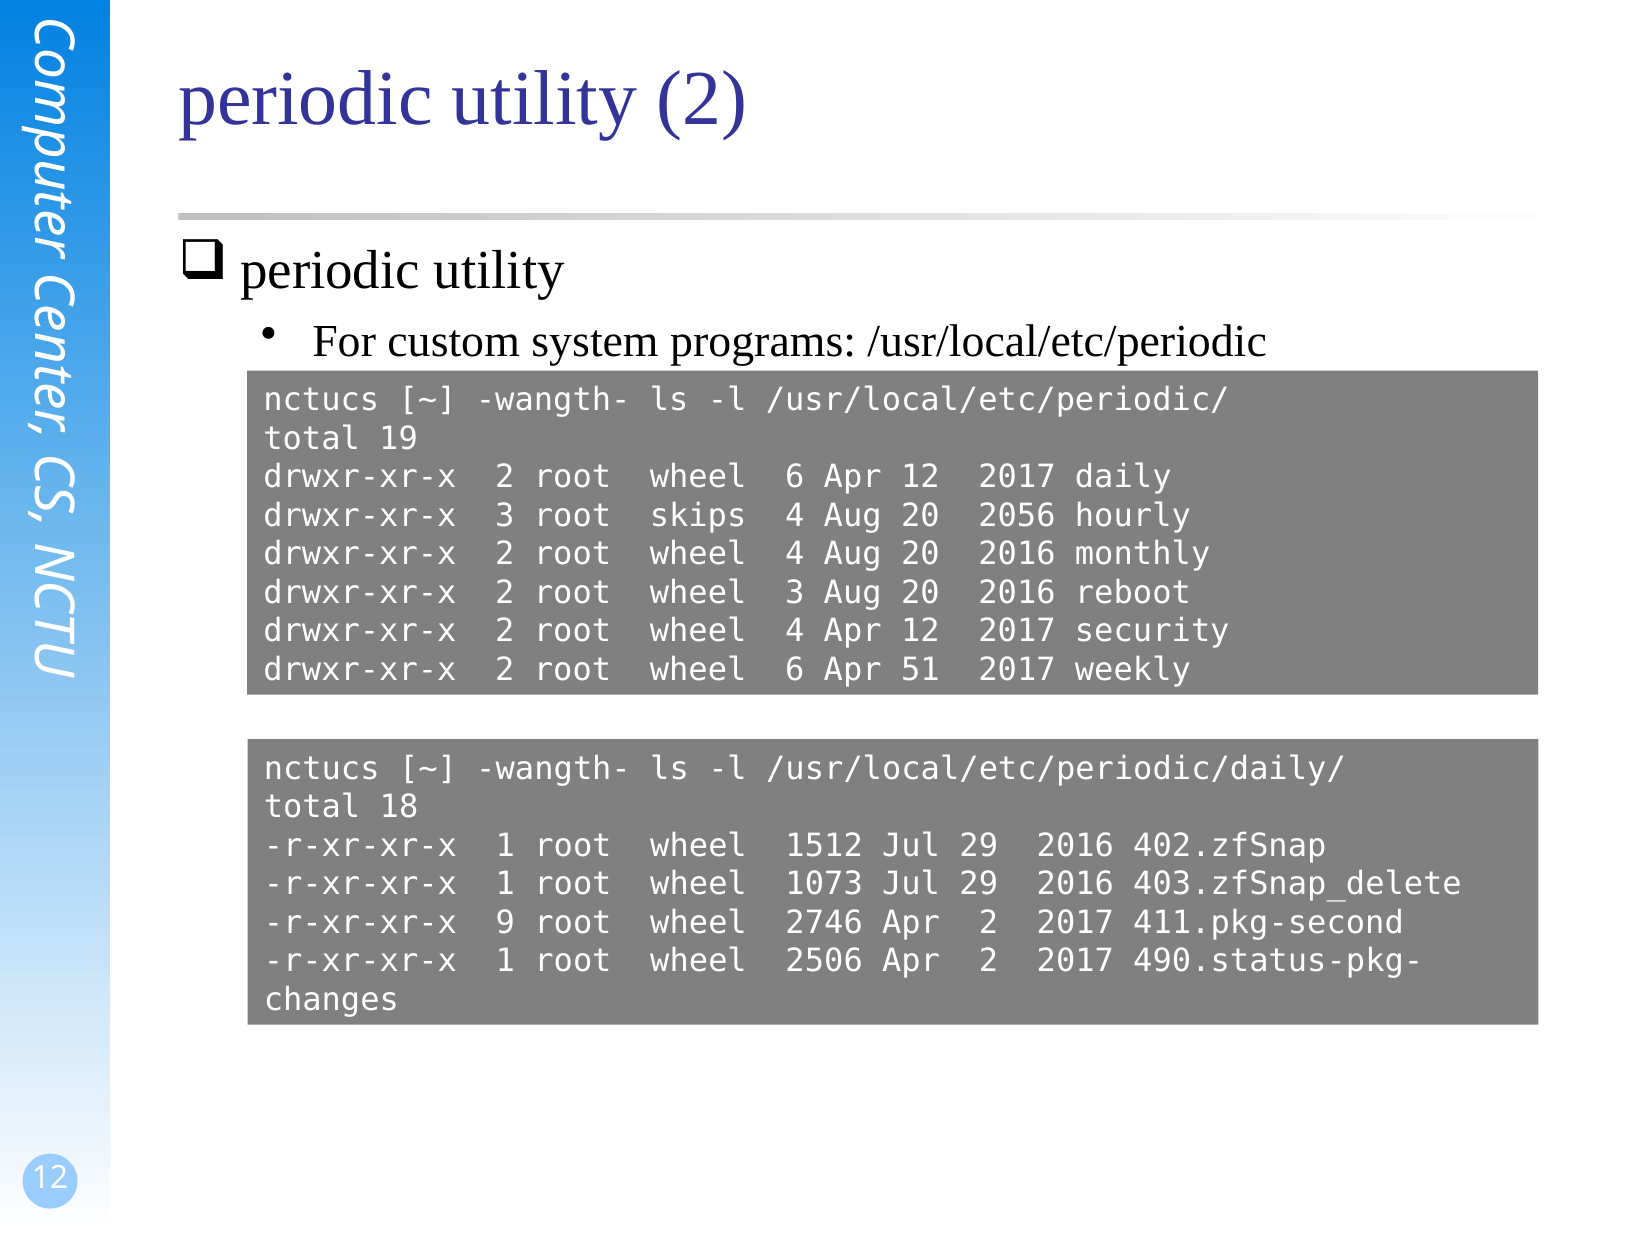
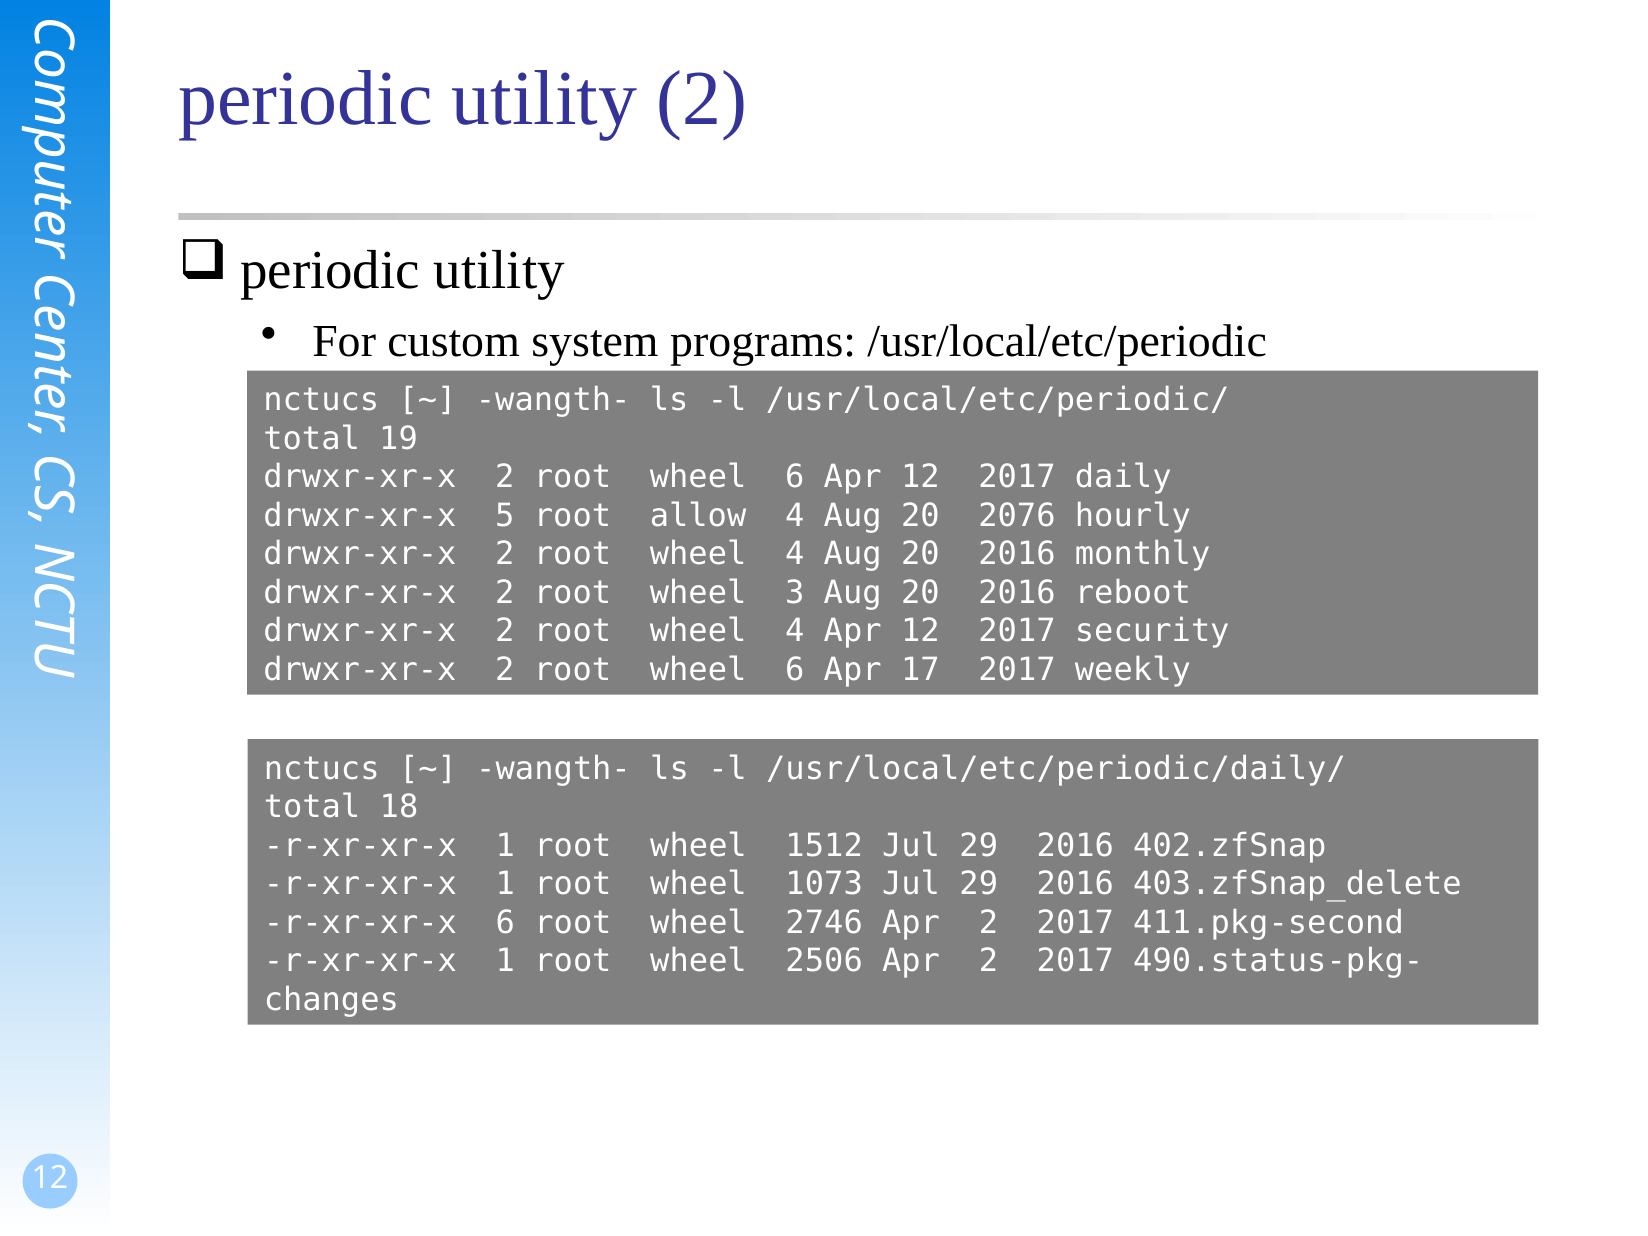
drwxr-xr-x 3: 3 -> 5
skips: skips -> allow
2056: 2056 -> 2076
51: 51 -> 17
r-xr-xr-x 9: 9 -> 6
